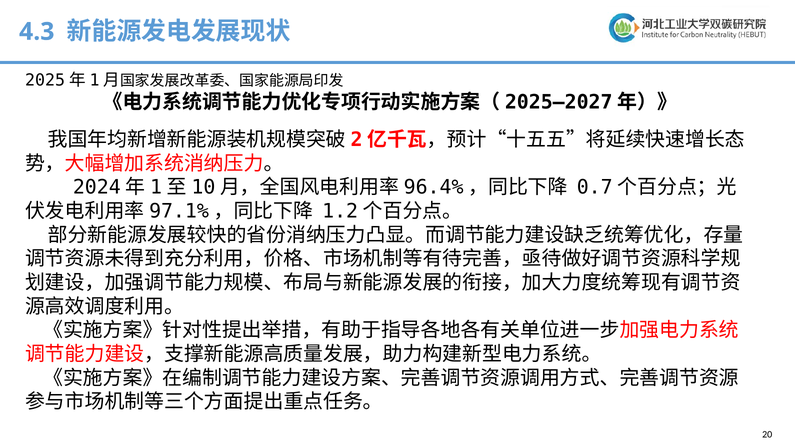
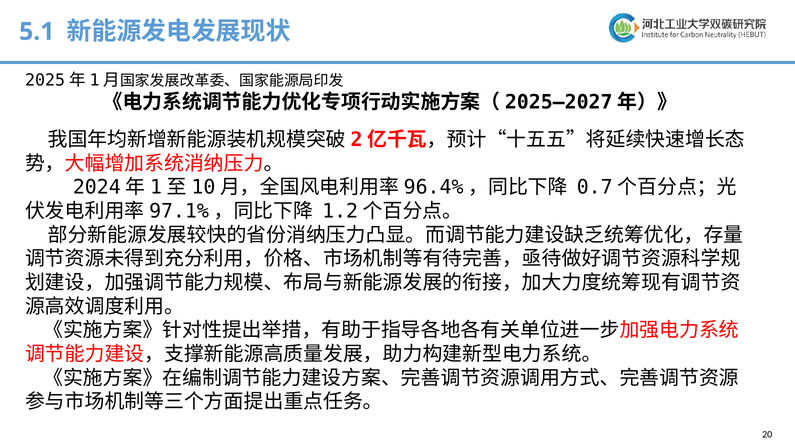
4.3: 4.3 -> 5.1
